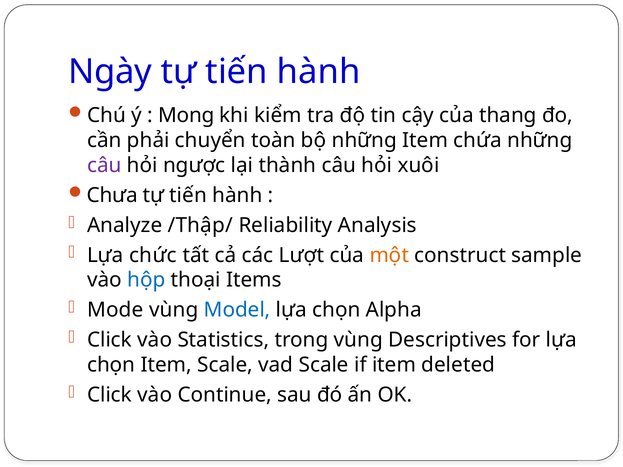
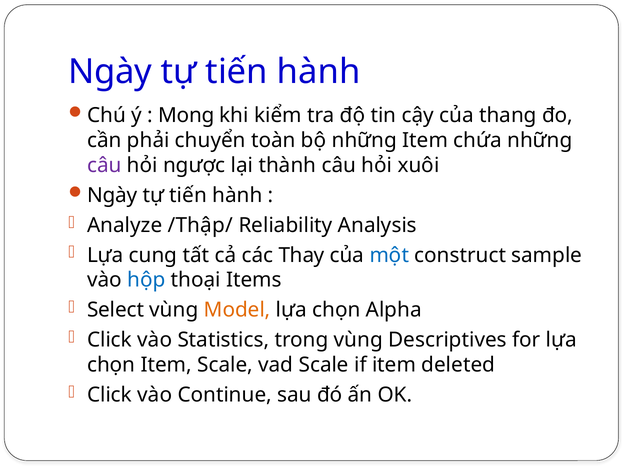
Chưa at (112, 195): Chưa -> Ngày
chức: chức -> cung
Lượt: Lượt -> Thay
một colour: orange -> blue
Mode: Mode -> Select
Model colour: blue -> orange
